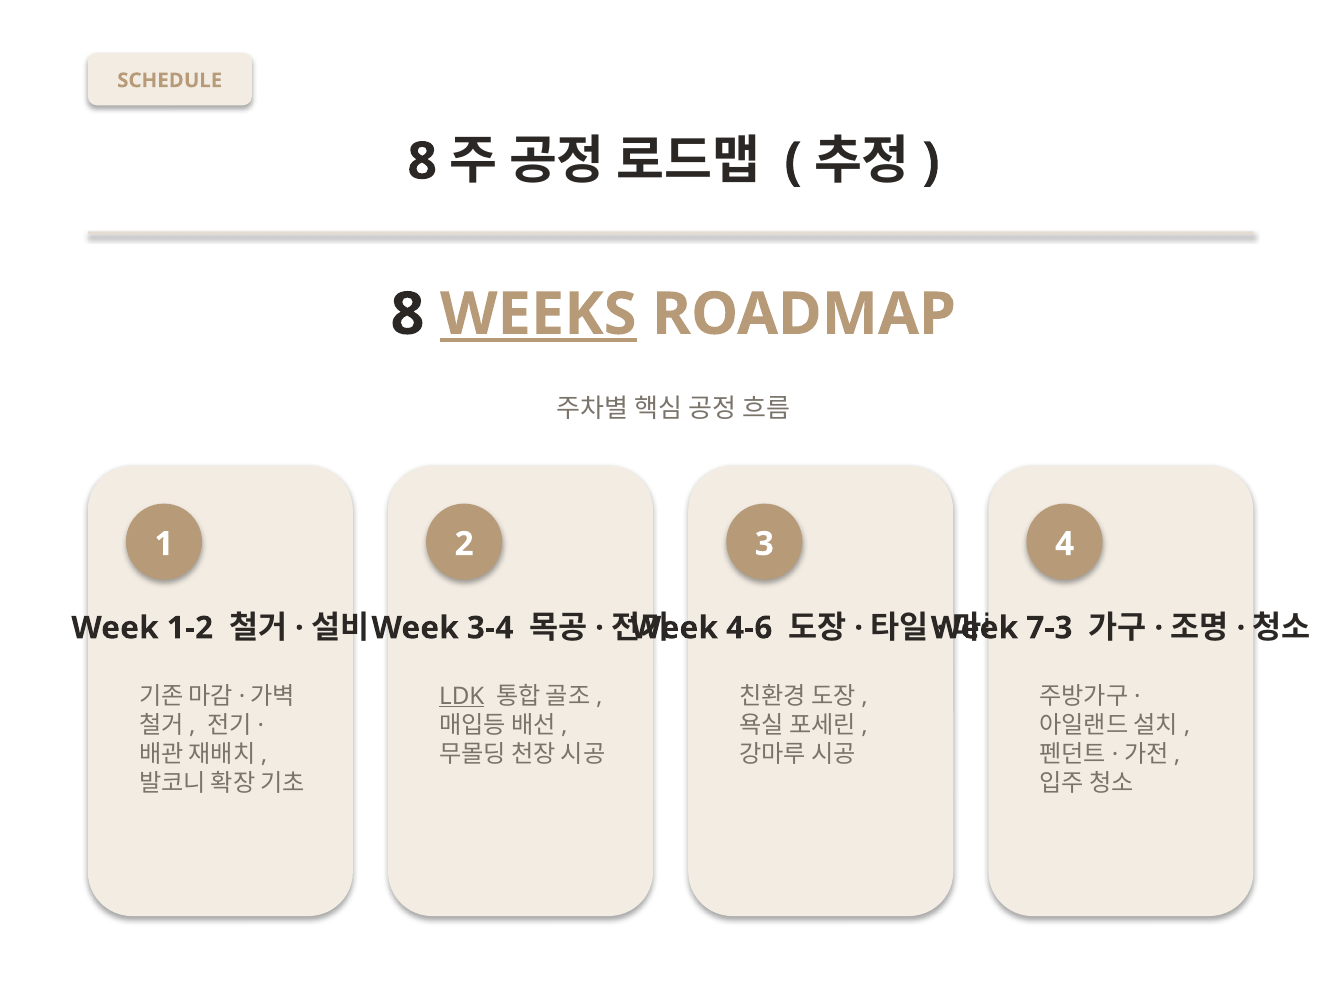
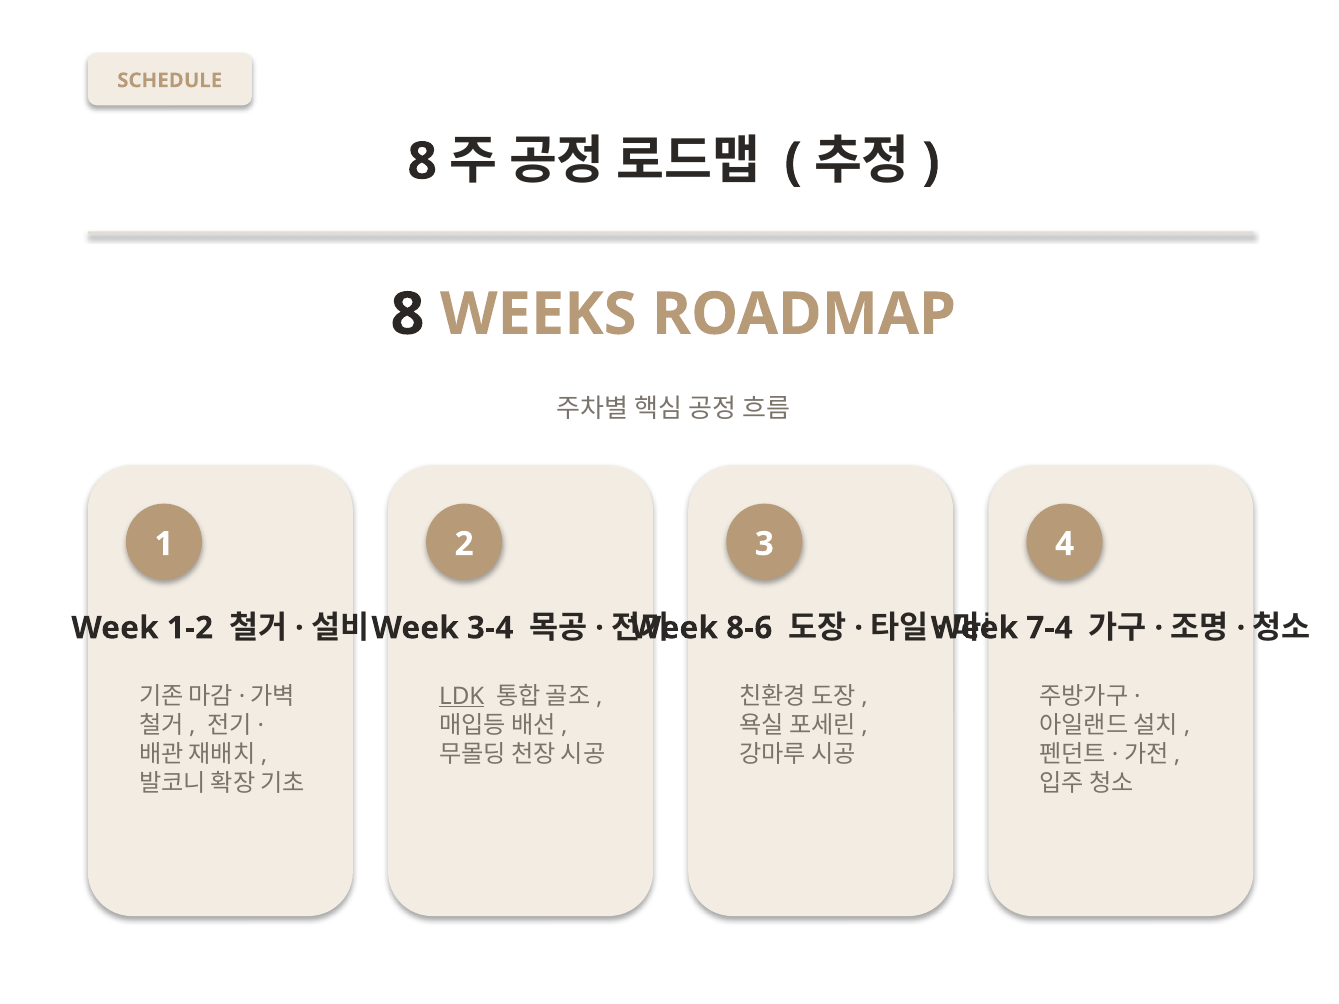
WEEKS underline: present -> none
4-6: 4-6 -> 8-6
7-3: 7-3 -> 7-4
